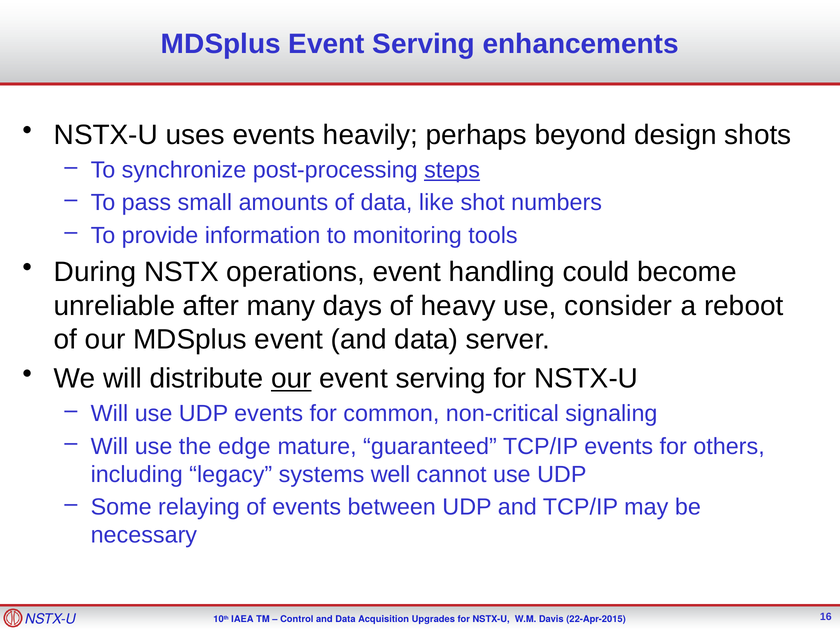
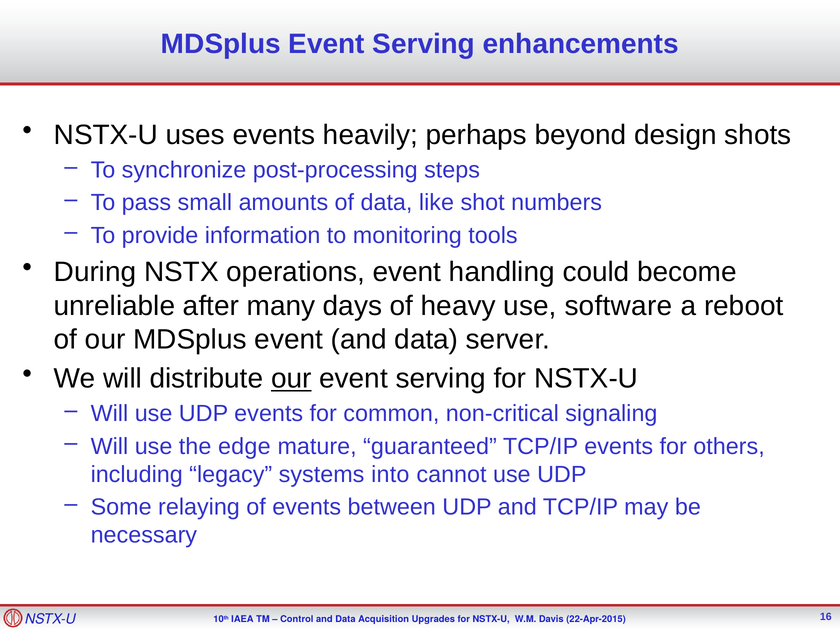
steps underline: present -> none
consider: consider -> software
well: well -> into
